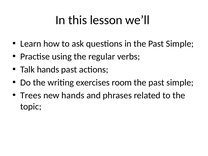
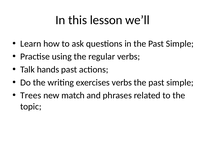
exercises room: room -> verbs
new hands: hands -> match
